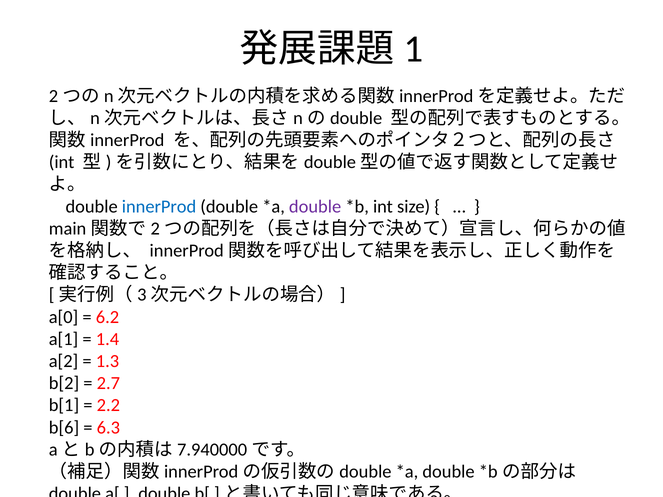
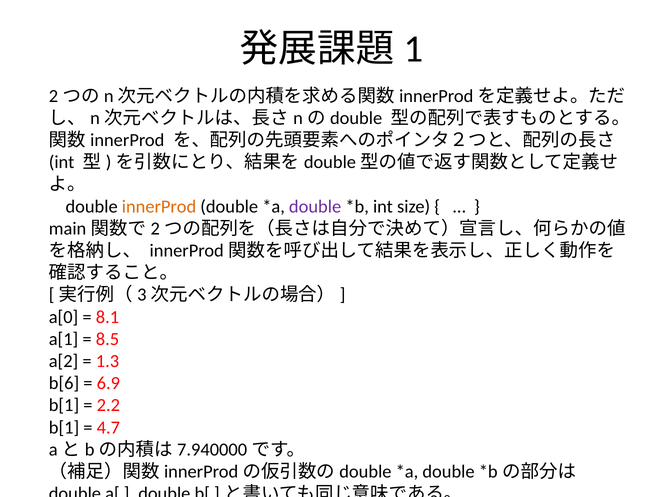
innerProd colour: blue -> orange
6.2: 6.2 -> 8.1
1.4: 1.4 -> 8.5
b[2: b[2 -> b[6
2.7: 2.7 -> 6.9
b[6 at (64, 428): b[6 -> b[1
6.3: 6.3 -> 4.7
